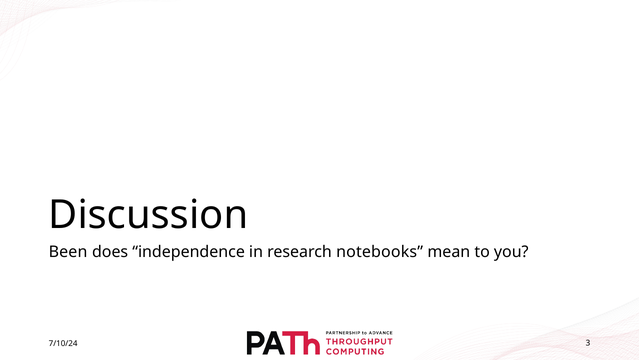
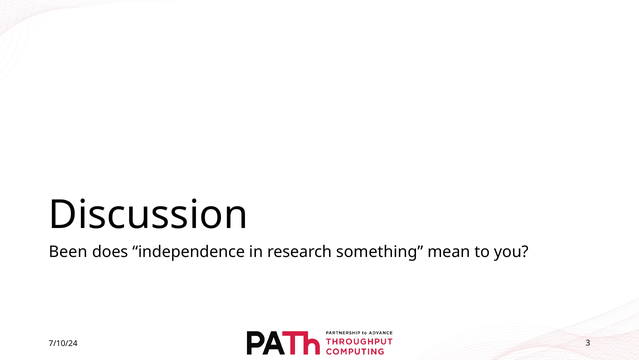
notebooks: notebooks -> something
